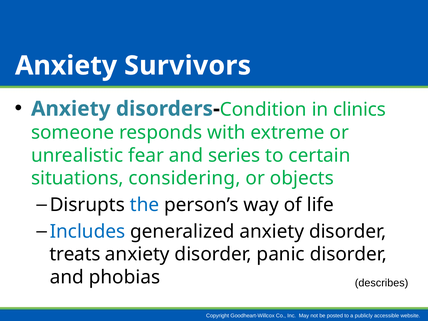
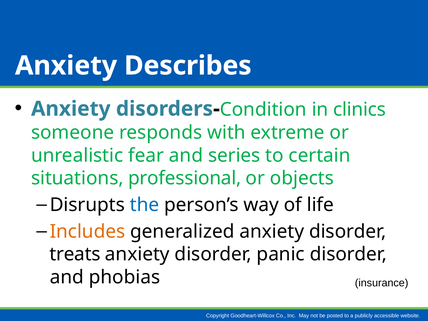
Survivors: Survivors -> Describes
considering: considering -> professional
Includes colour: blue -> orange
describes: describes -> insurance
